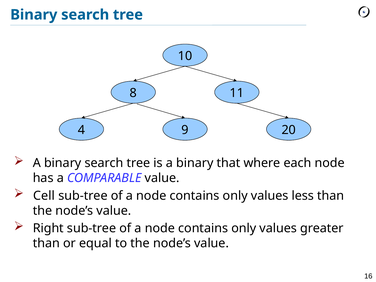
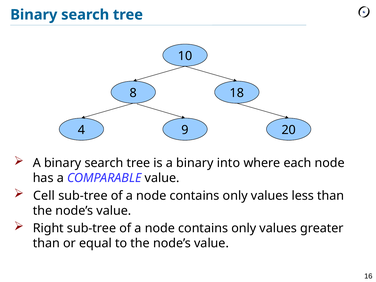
11: 11 -> 18
that: that -> into
